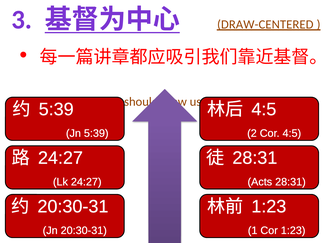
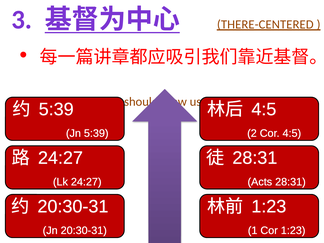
DRAW-CENTERED: DRAW-CENTERED -> THERE-CENTERED
